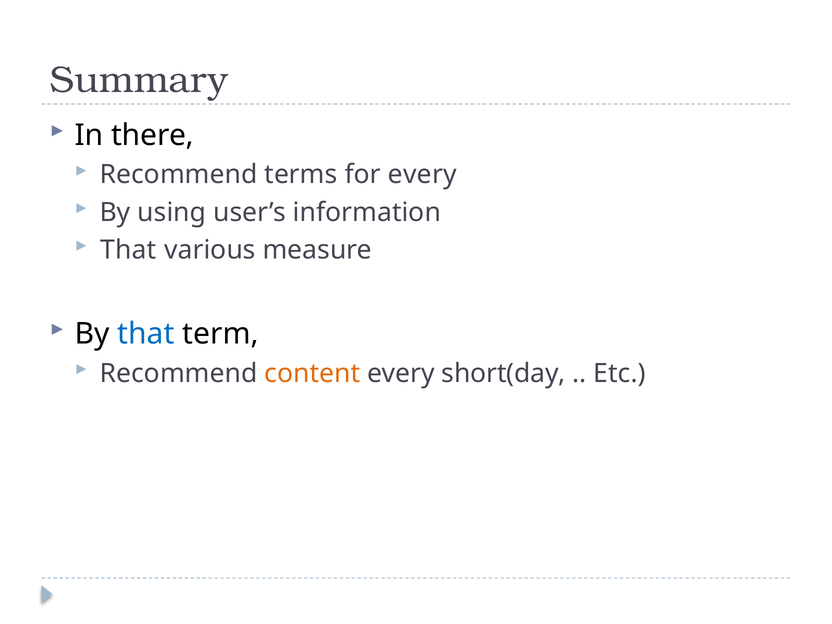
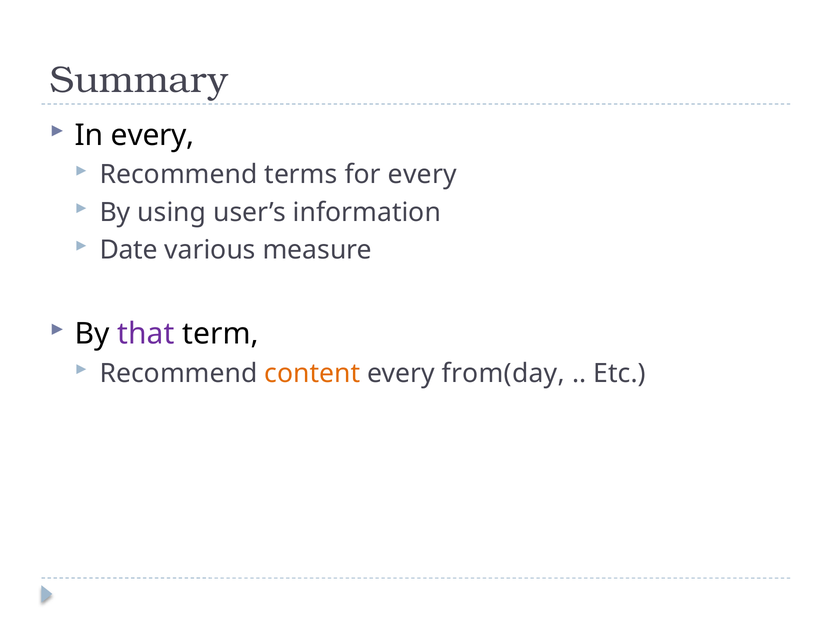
In there: there -> every
That at (128, 250): That -> Date
that at (146, 334) colour: blue -> purple
short(day: short(day -> from(day
